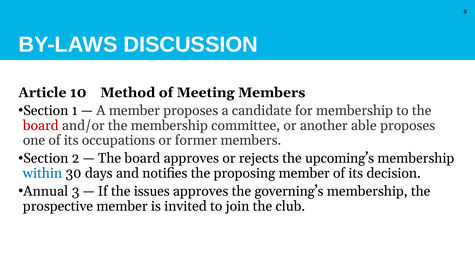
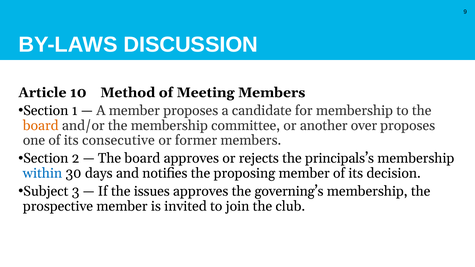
board at (41, 126) colour: red -> orange
able: able -> over
occupations: occupations -> consecutive
upcoming’s: upcoming’s -> principals’s
Annual: Annual -> Subject
